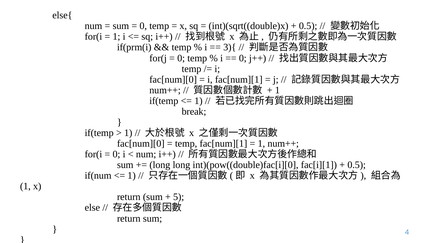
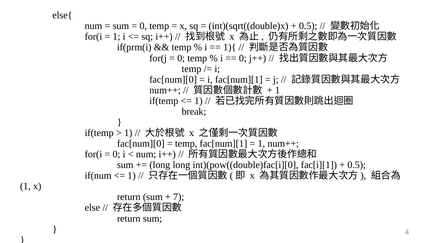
3){: 3){ -> 1){
5: 5 -> 7
